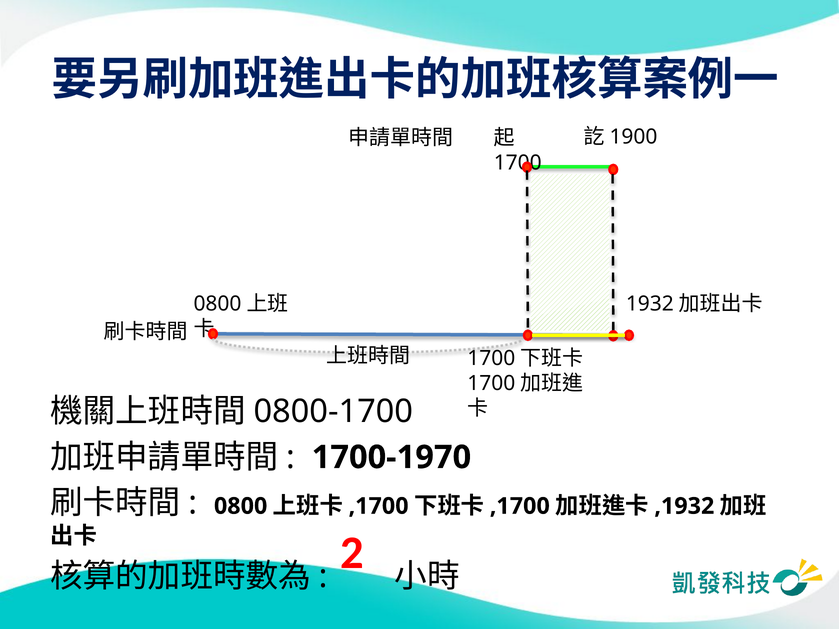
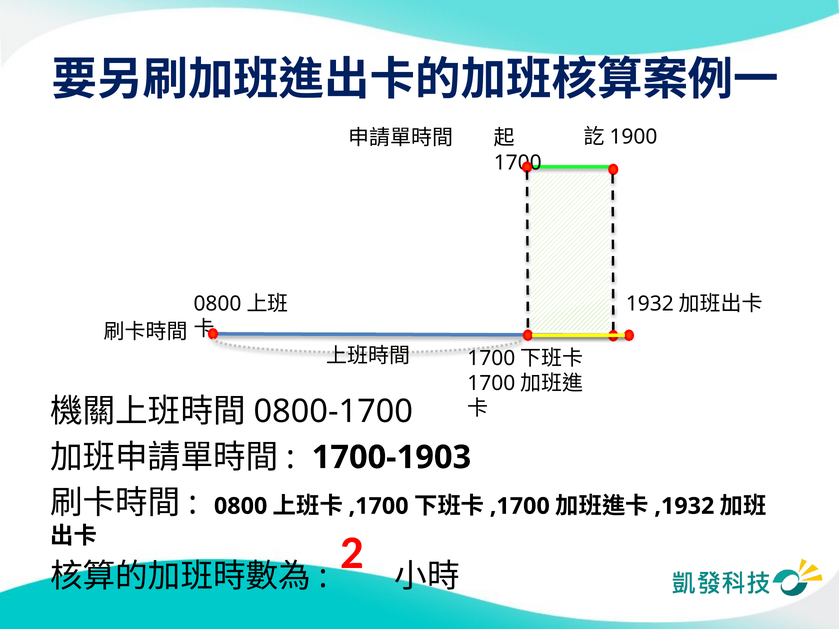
1700-1970: 1700-1970 -> 1700-1903
